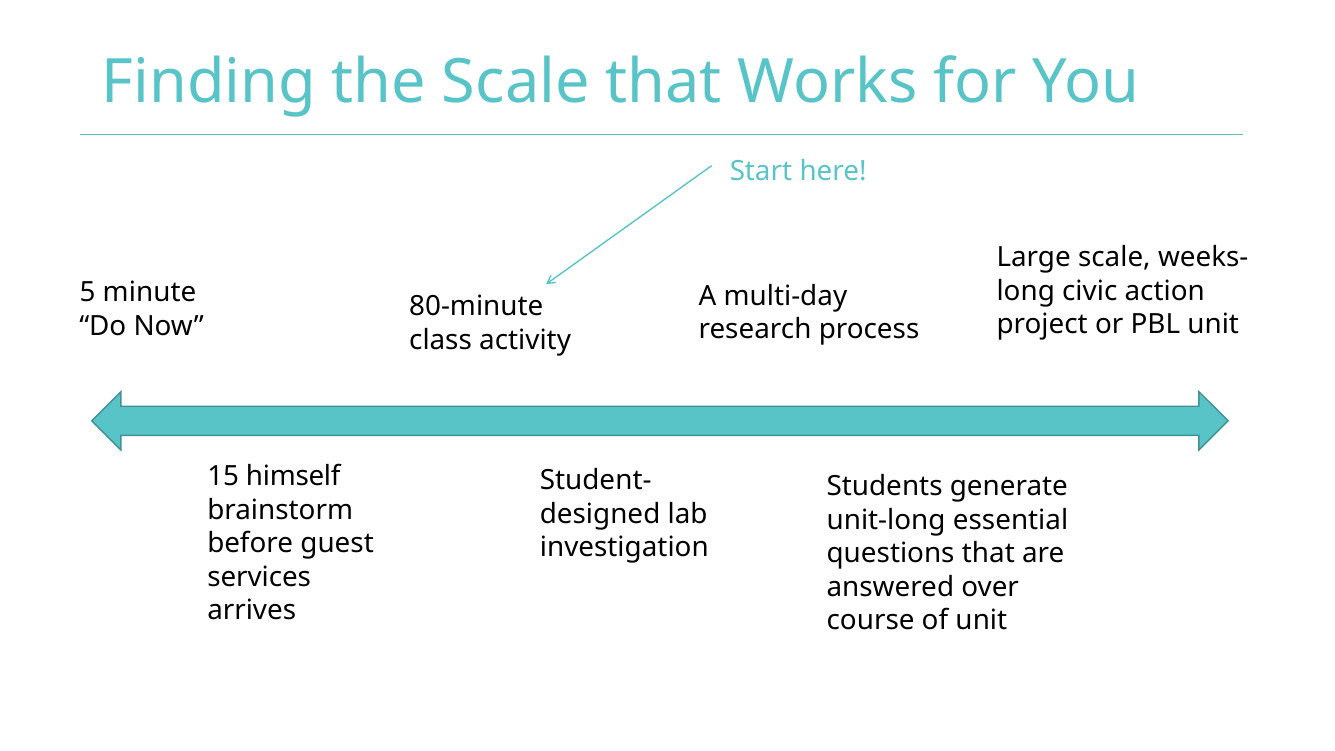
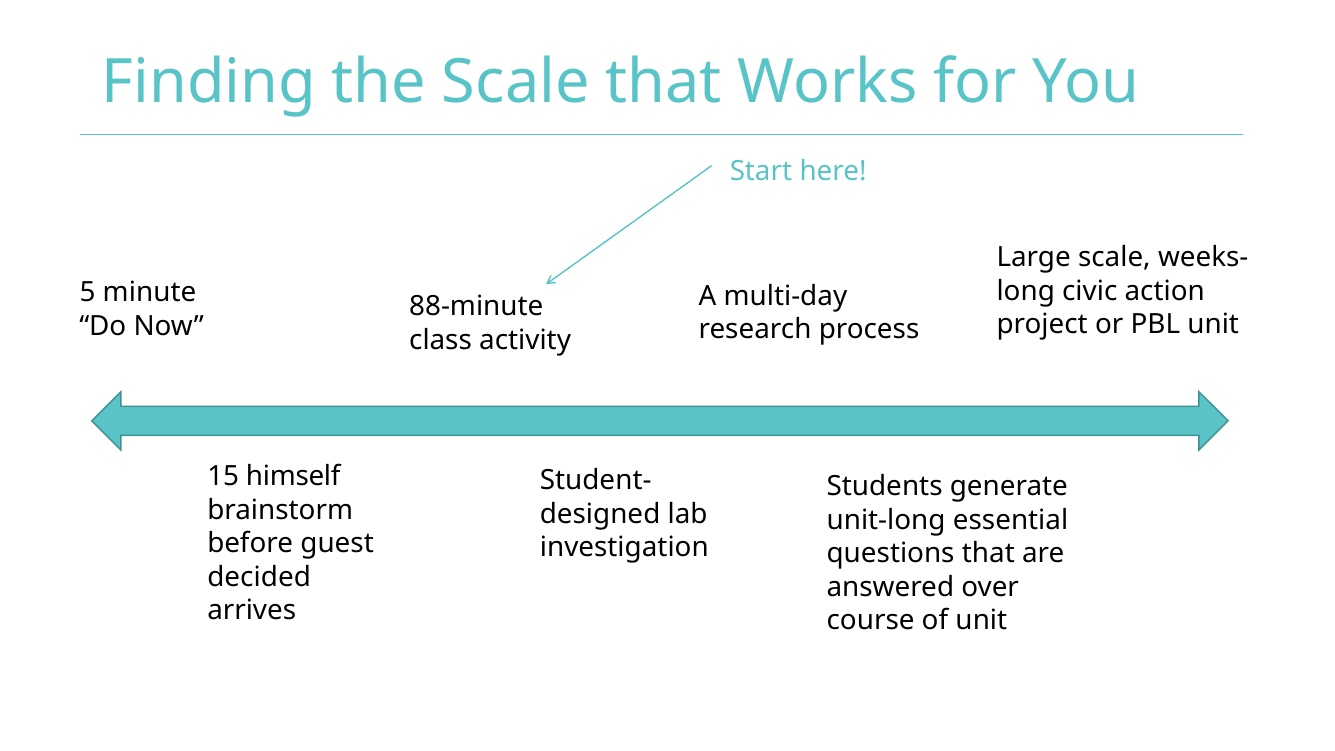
80-minute: 80-minute -> 88-minute
services: services -> decided
